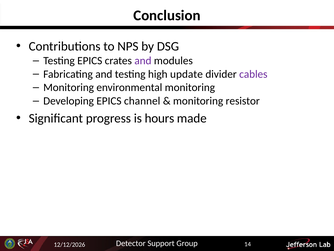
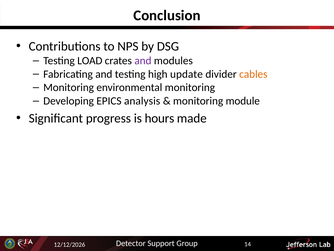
Testing EPICS: EPICS -> LOAD
cables colour: purple -> orange
channel: channel -> analysis
resistor: resistor -> module
